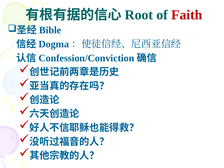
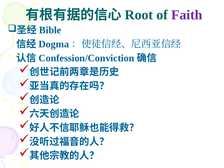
Faith colour: red -> purple
